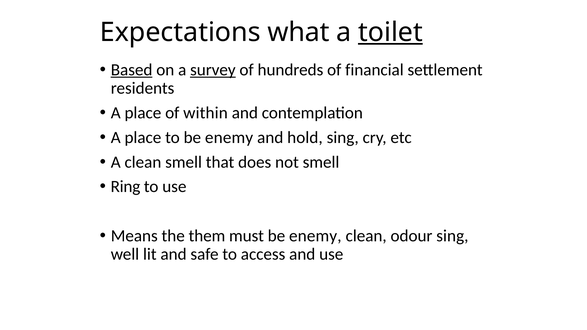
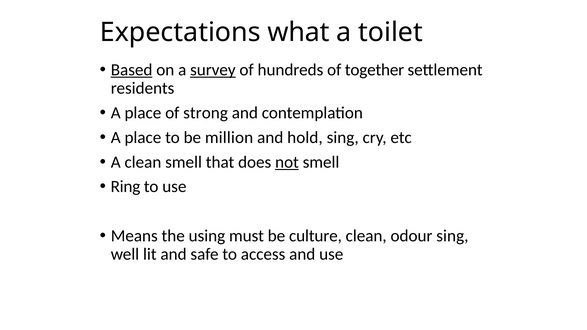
toilet underline: present -> none
financial: financial -> together
within: within -> strong
to be enemy: enemy -> million
not underline: none -> present
them: them -> using
must be enemy: enemy -> culture
